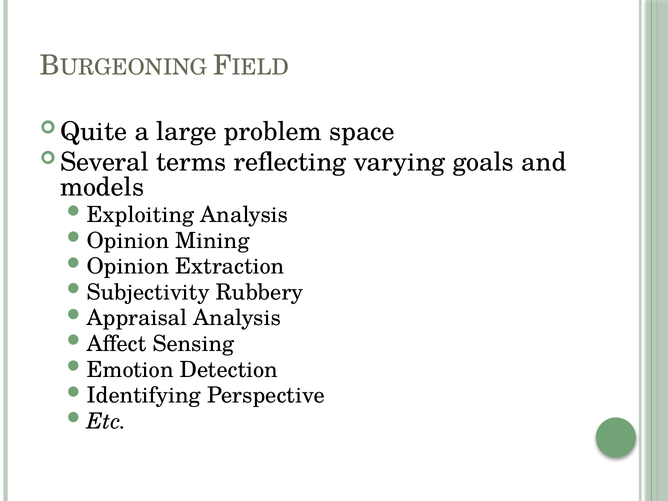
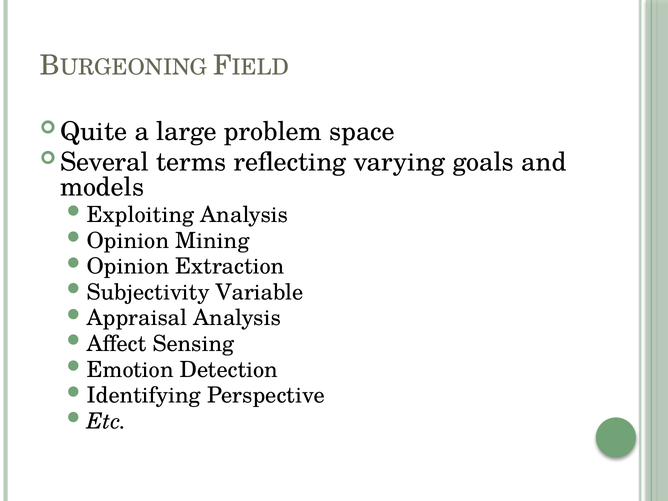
Rubbery: Rubbery -> Variable
